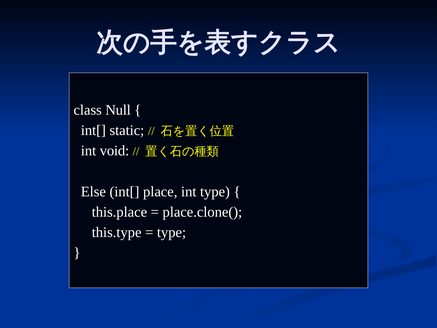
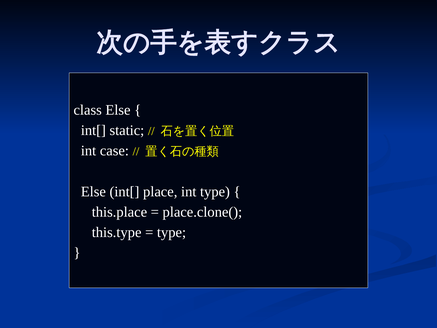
class Null: Null -> Else
void: void -> case
